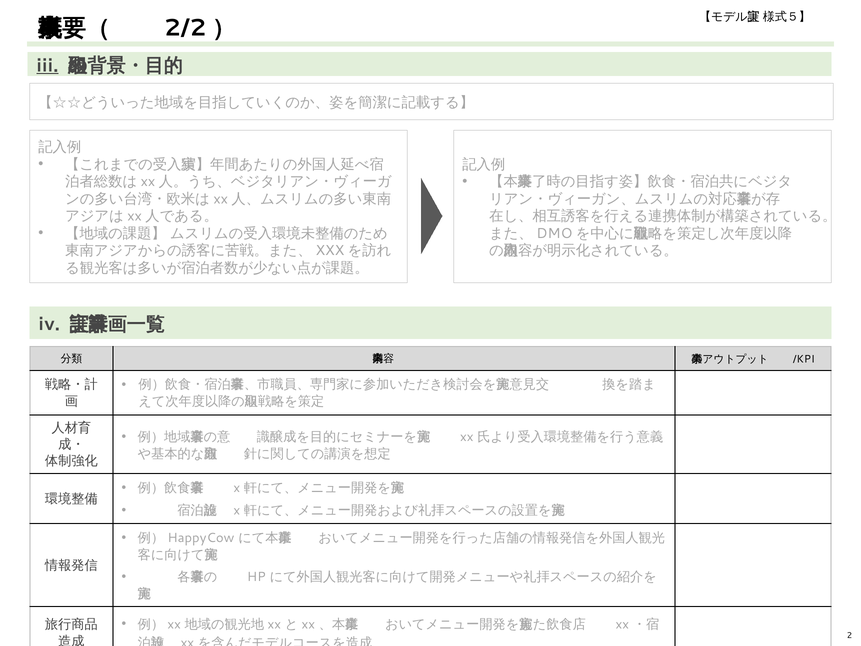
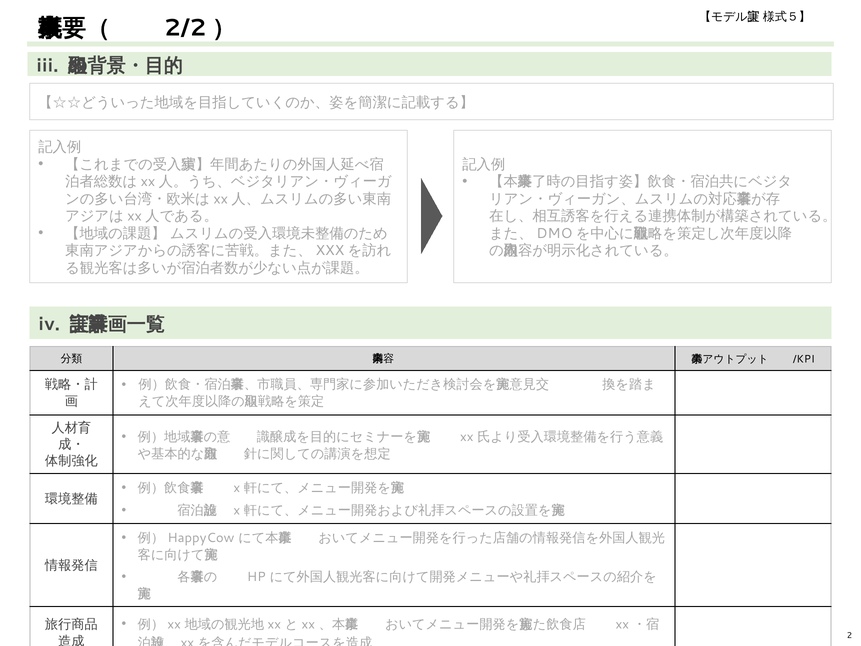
iii underline: present -> none
